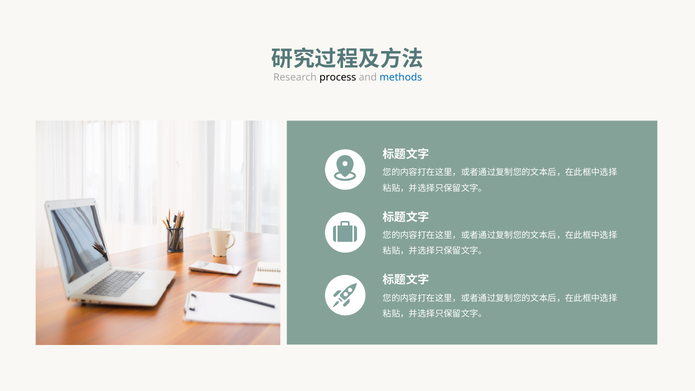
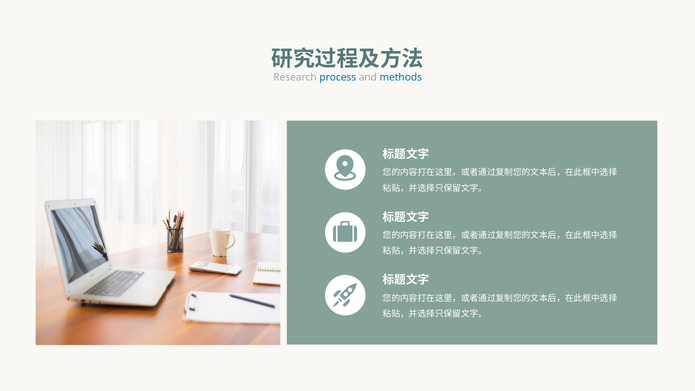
process colour: black -> blue
